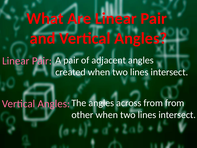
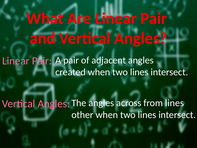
from from: from -> lines
